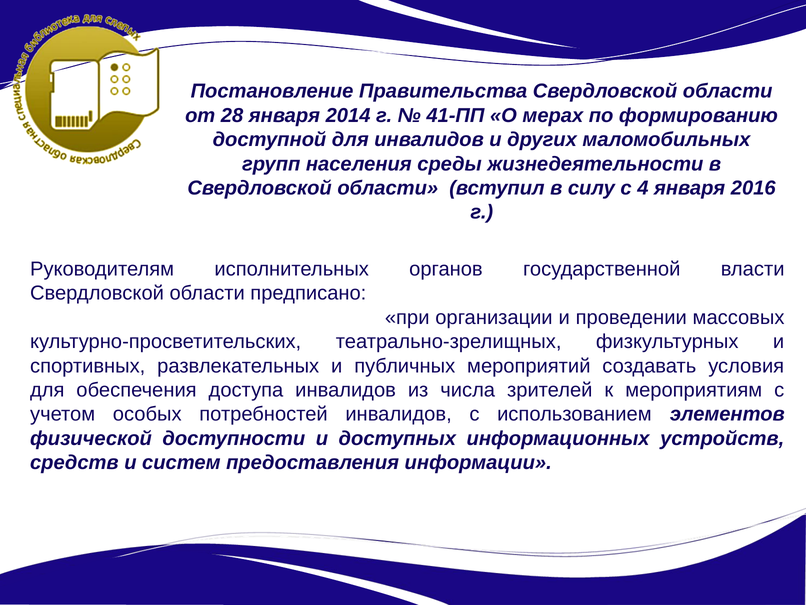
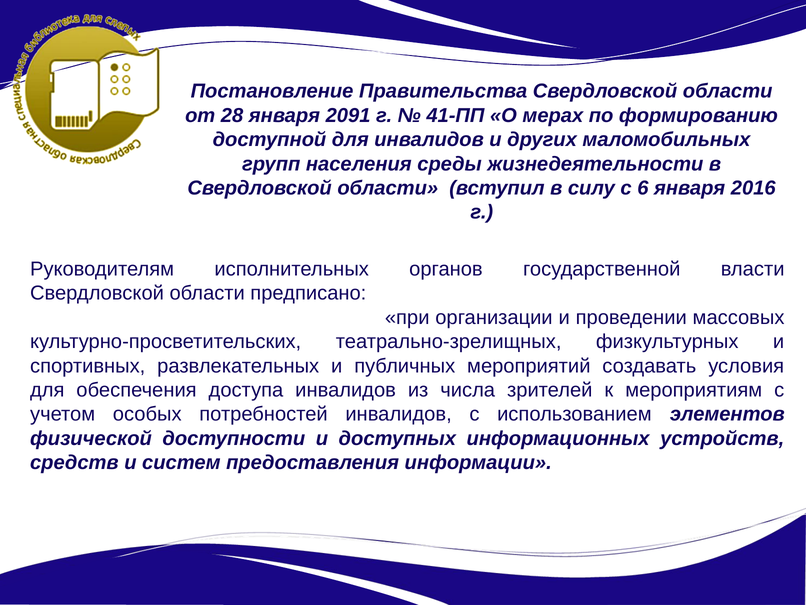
2014: 2014 -> 2091
4: 4 -> 6
